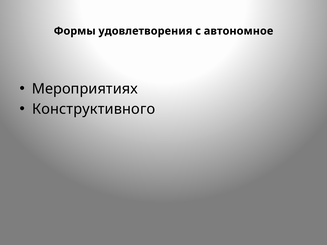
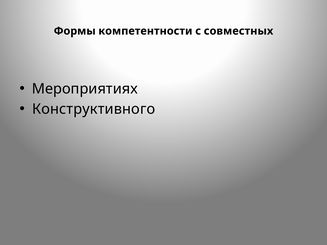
удовлетворения: удовлетворения -> компетентности
автономное: автономное -> совместных
